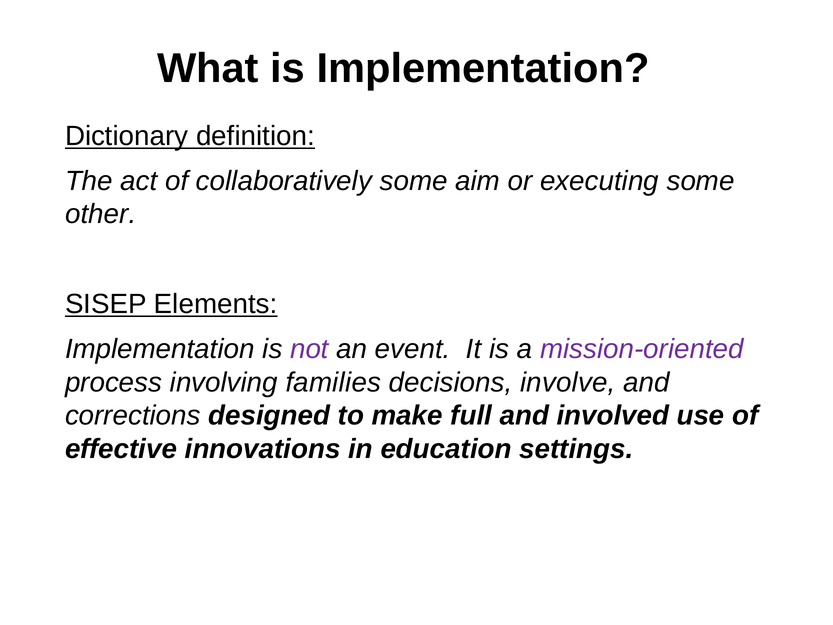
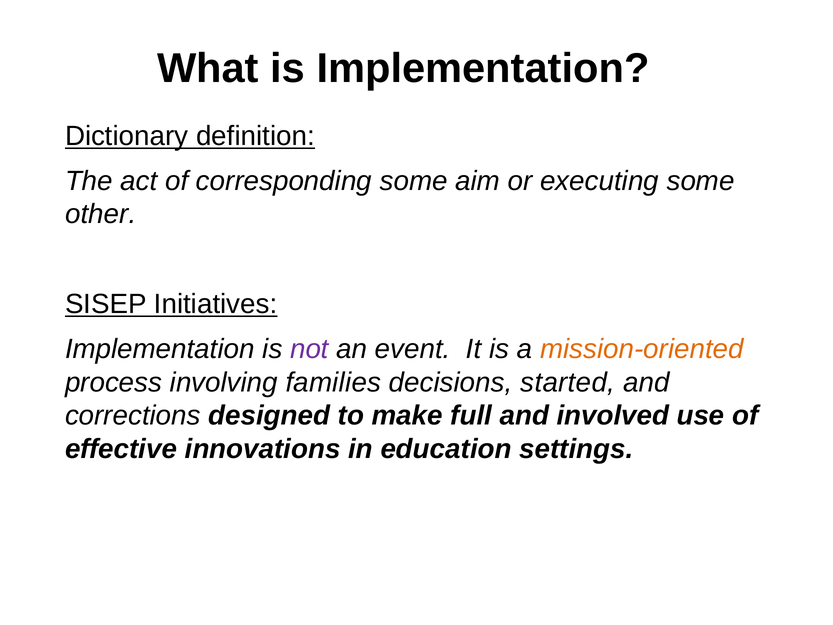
collaboratively: collaboratively -> corresponding
Elements: Elements -> Initiatives
mission-oriented colour: purple -> orange
involve: involve -> started
